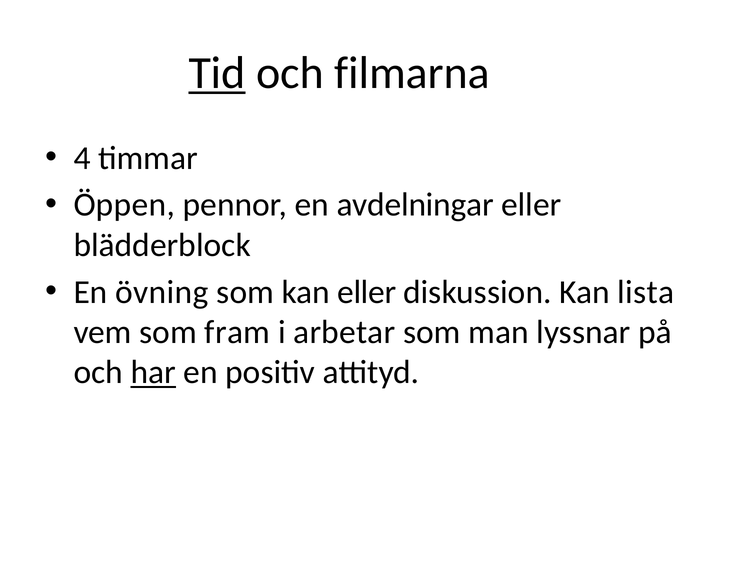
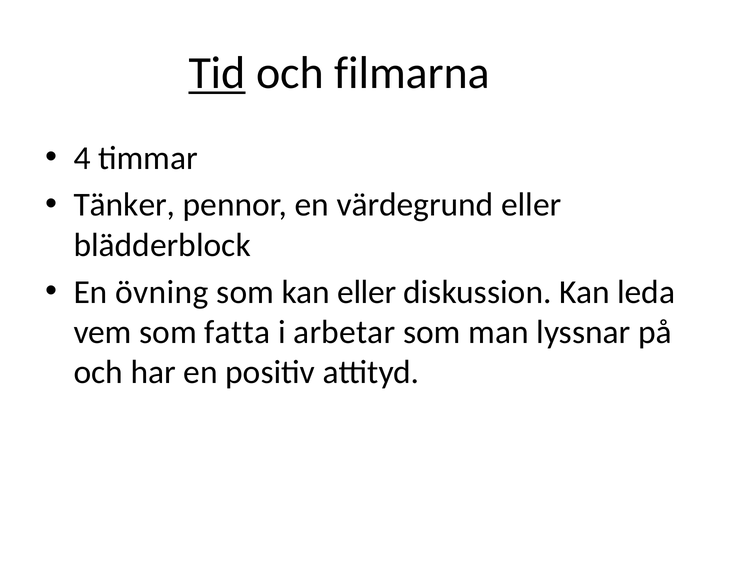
Öppen: Öppen -> Tänker
avdelningar: avdelningar -> värdegrund
lista: lista -> leda
fram: fram -> fatta
har underline: present -> none
